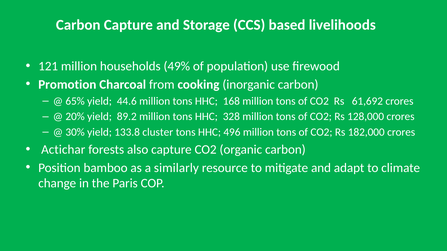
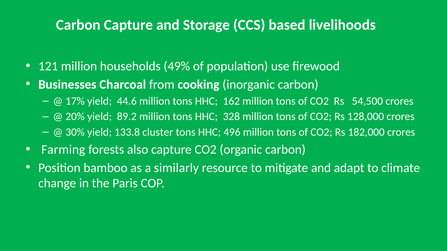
Promotion: Promotion -> Businesses
65%: 65% -> 17%
168: 168 -> 162
61,692: 61,692 -> 54,500
Actichar: Actichar -> Farming
